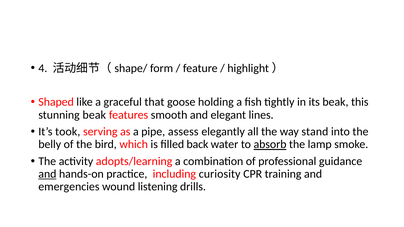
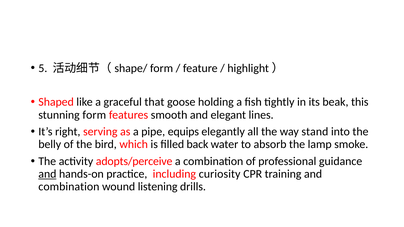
4: 4 -> 5
stunning beak: beak -> form
took: took -> right
assess: assess -> equips
absorb underline: present -> none
adopts/learning: adopts/learning -> adopts/perceive
emergencies at (69, 187): emergencies -> combination
